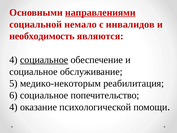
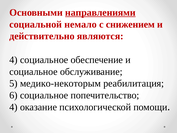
инвалидов: инвалидов -> снижением
необходимость: необходимость -> действительно
социальное at (44, 60) underline: present -> none
